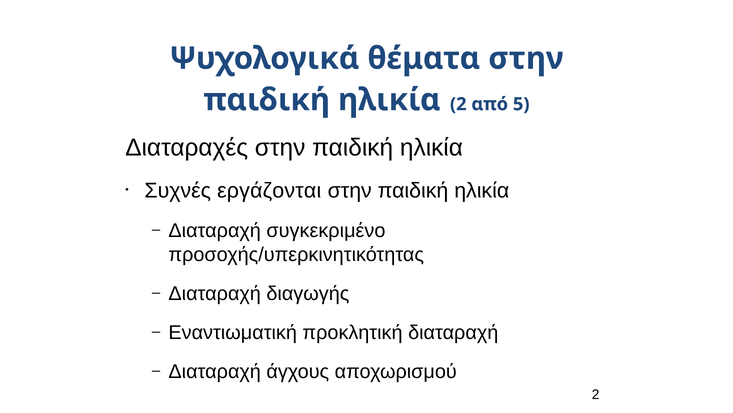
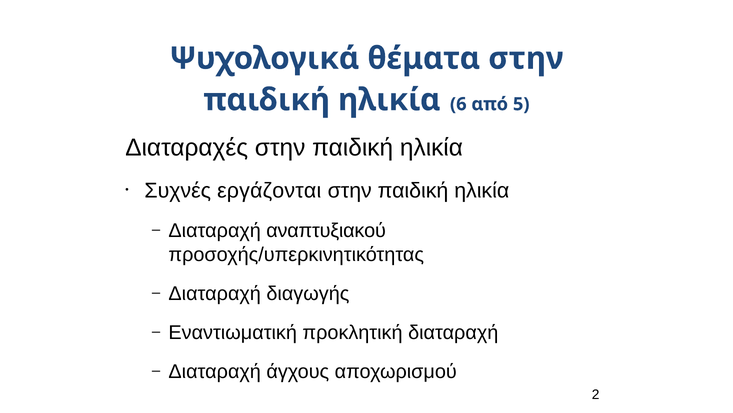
ηλικία 2: 2 -> 6
συγκεκριμένο: συγκεκριμένο -> αναπτυξιακού
